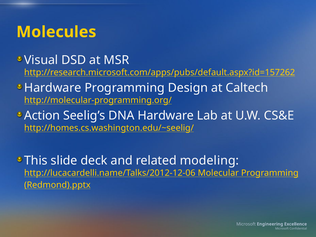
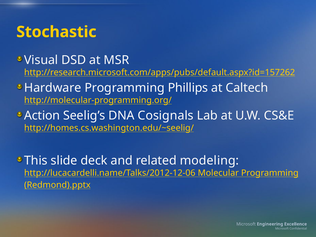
Molecules: Molecules -> Stochastic
Design: Design -> Phillips
DNA Hardware: Hardware -> Cosignals
